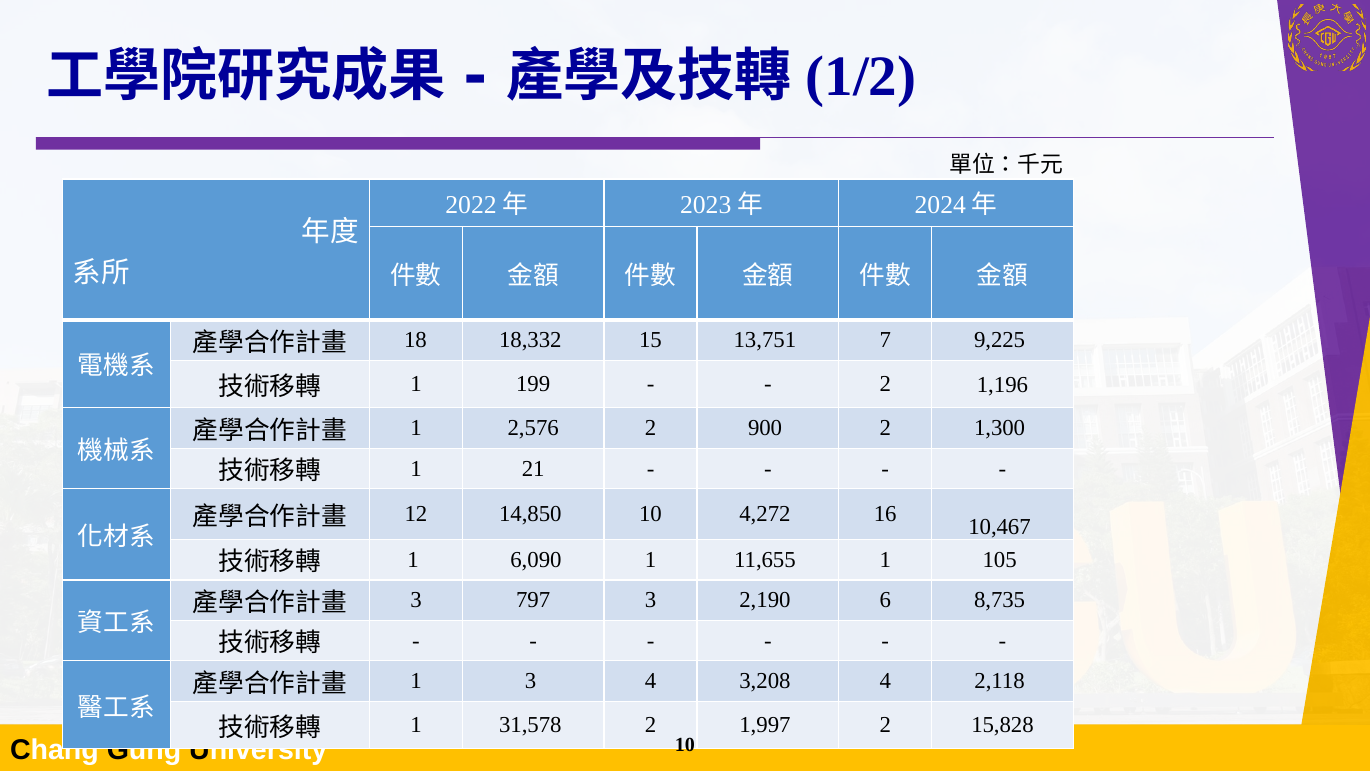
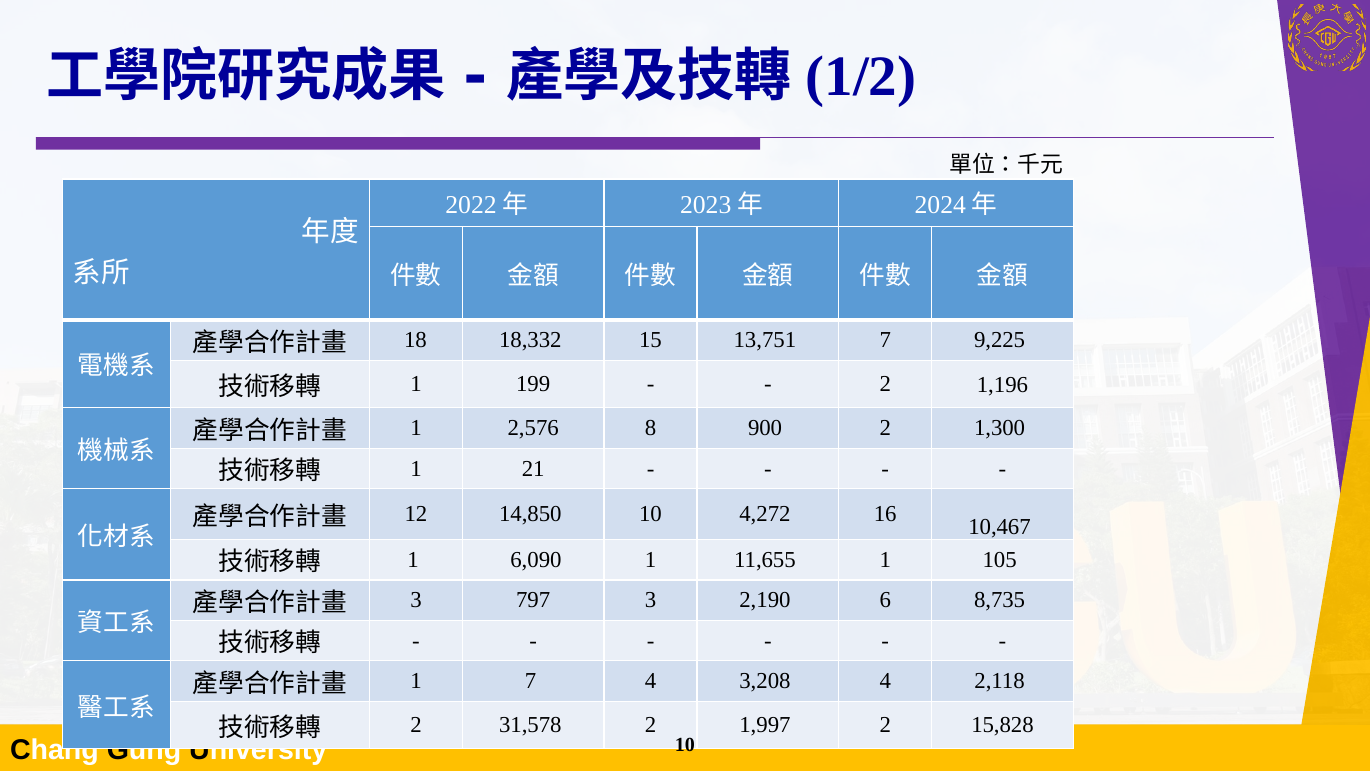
2,576 2: 2 -> 8
1 3: 3 -> 7
1 at (416, 725): 1 -> 2
